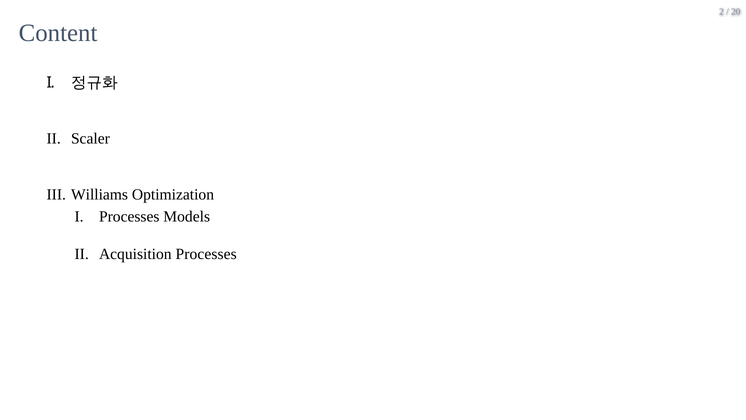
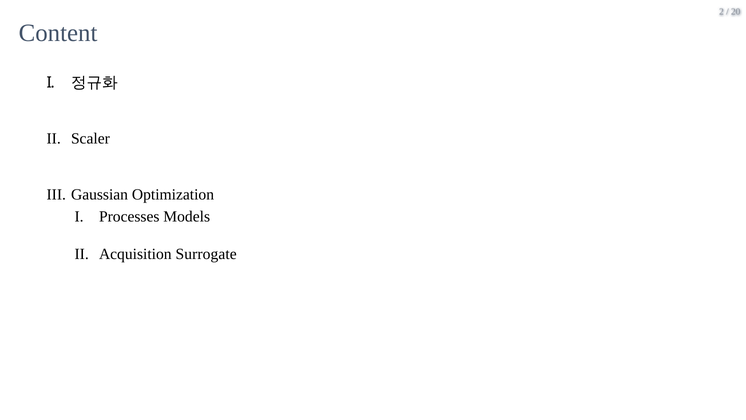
Williams: Williams -> Gaussian
Acquisition Processes: Processes -> Surrogate
